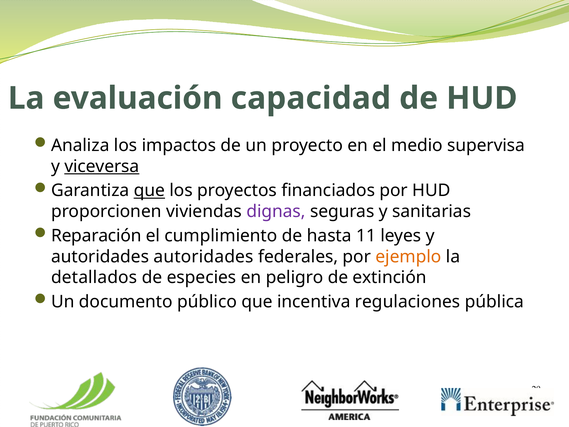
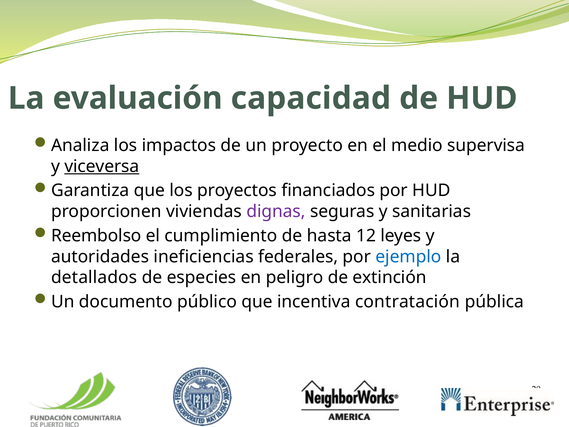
que at (149, 190) underline: present -> none
Reparación: Reparación -> Reembolso
11: 11 -> 12
autoridades autoridades: autoridades -> ineficiencias
ejemplo colour: orange -> blue
regulaciones: regulaciones -> contratación
